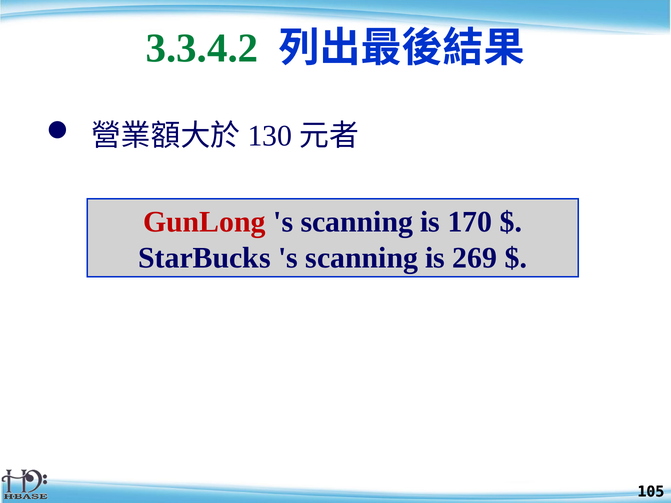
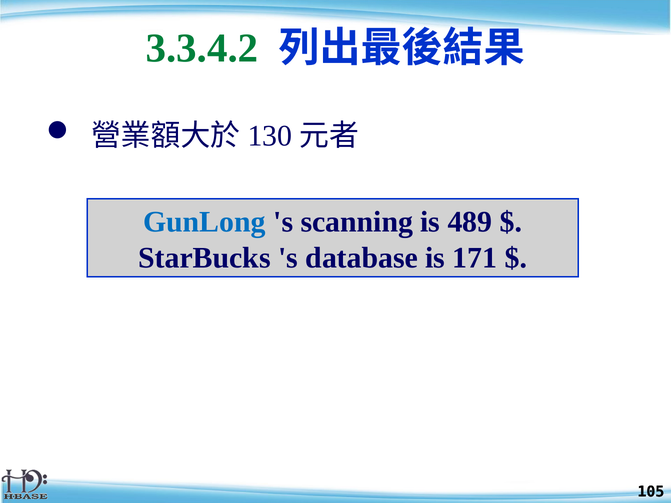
GunLong colour: red -> blue
170: 170 -> 489
StarBucks s scanning: scanning -> database
269: 269 -> 171
